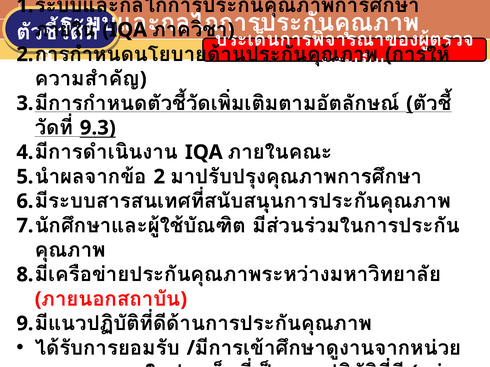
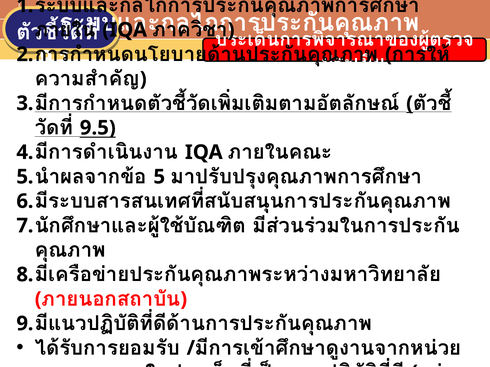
9.3: 9.3 -> 9.5
2 at (159, 177): 2 -> 5
